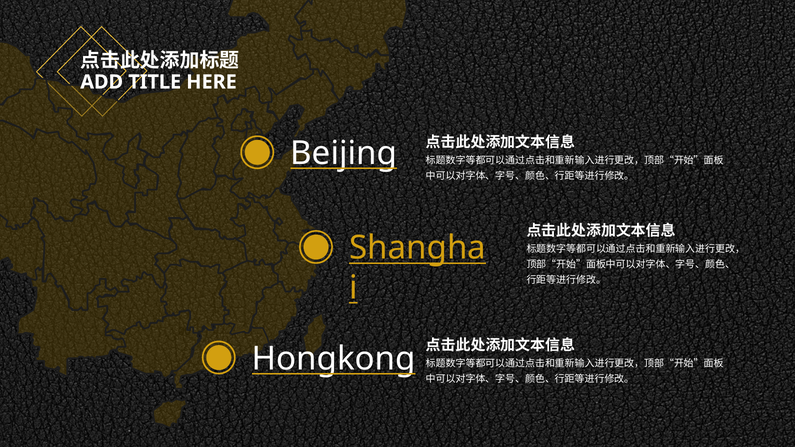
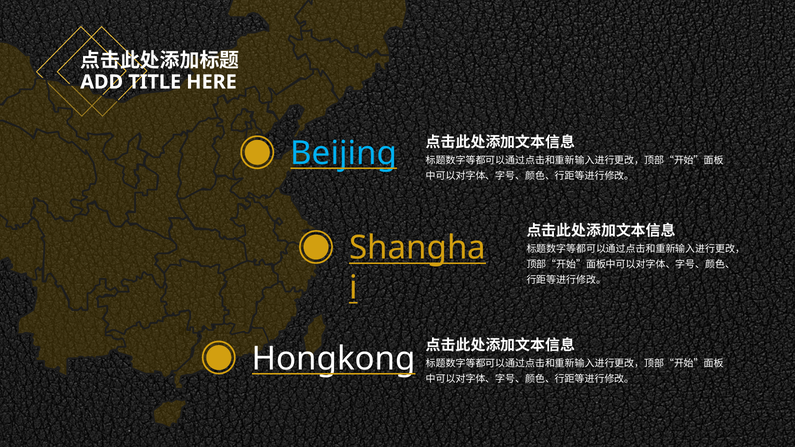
Beijing colour: white -> light blue
